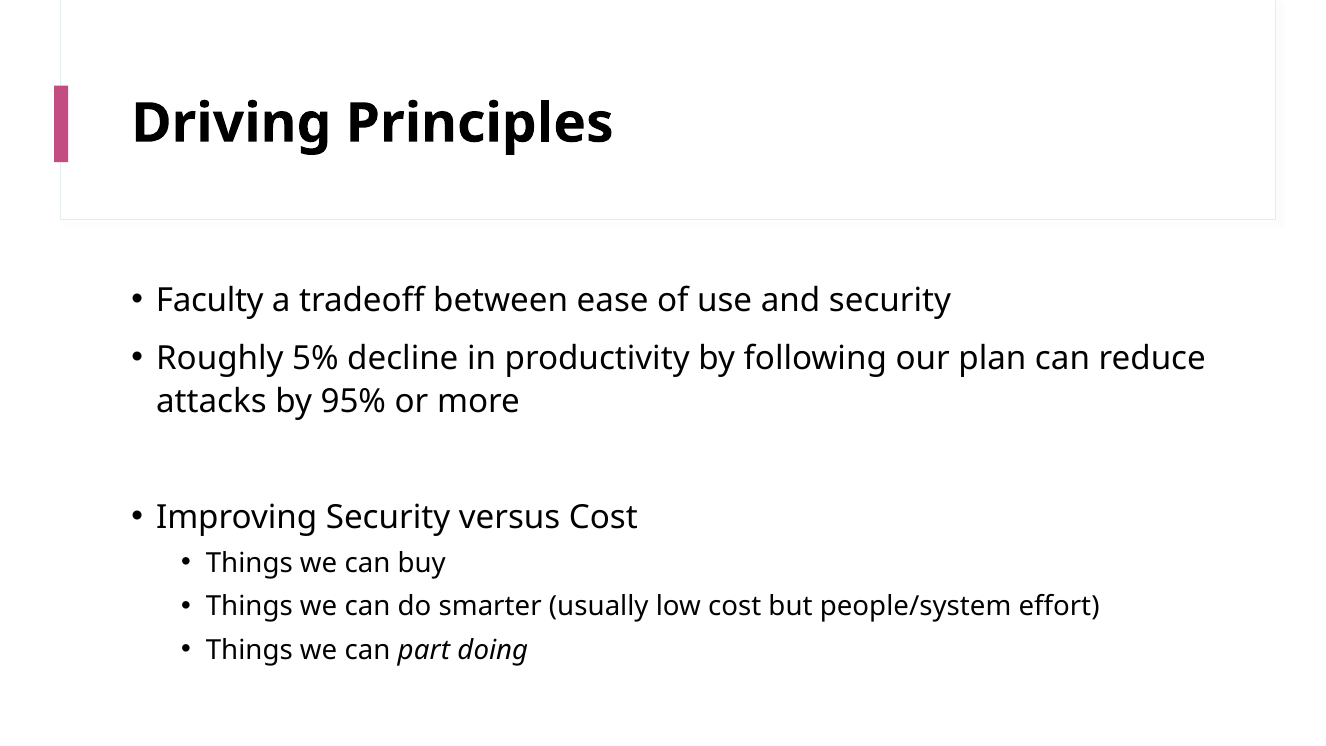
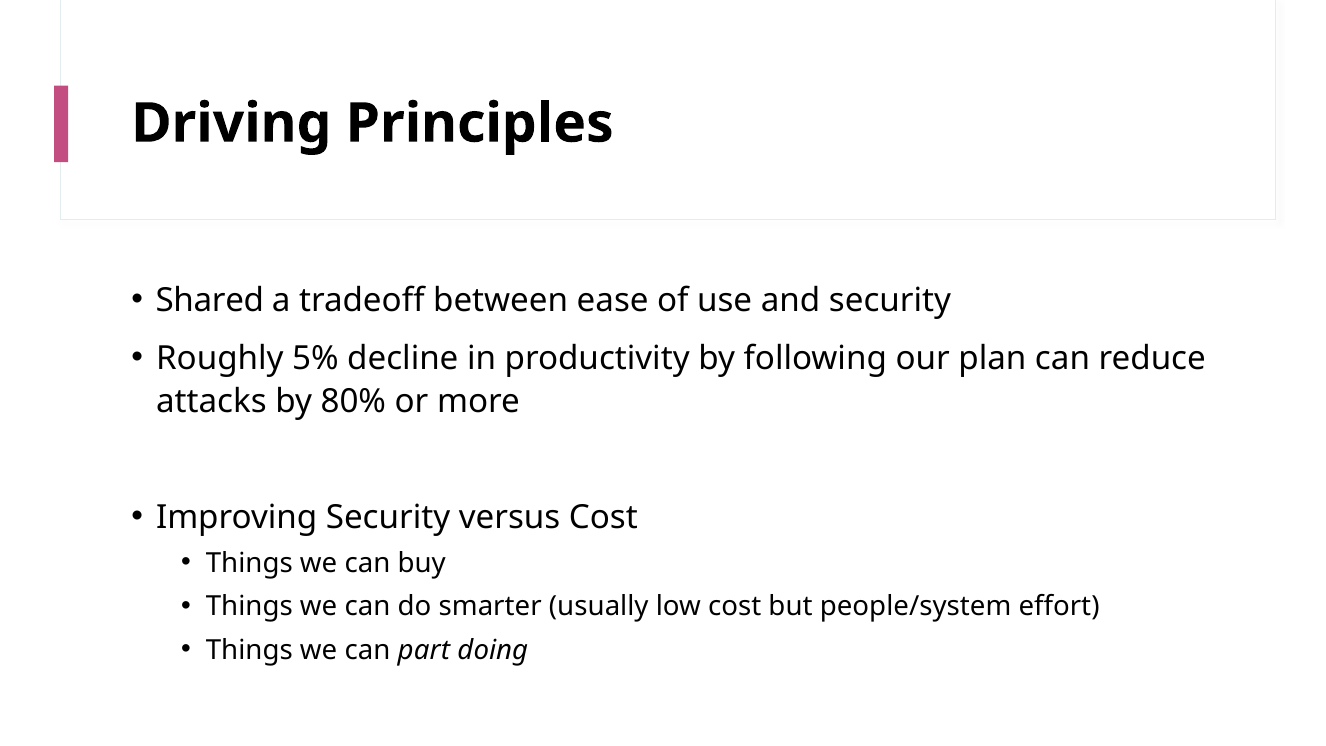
Faculty: Faculty -> Shared
95%: 95% -> 80%
